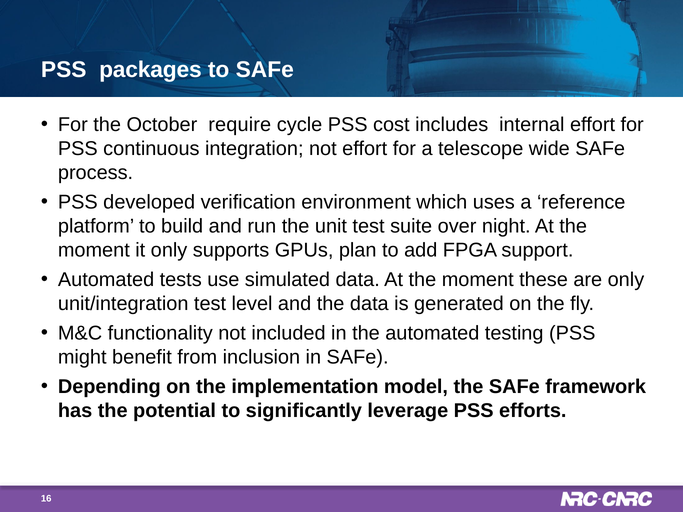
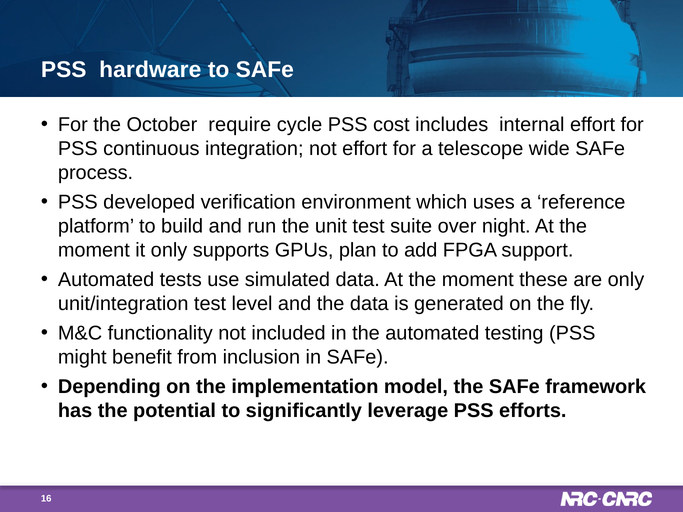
packages: packages -> hardware
